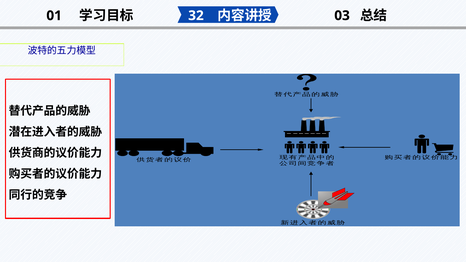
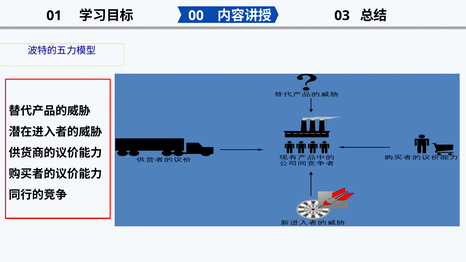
32: 32 -> 00
